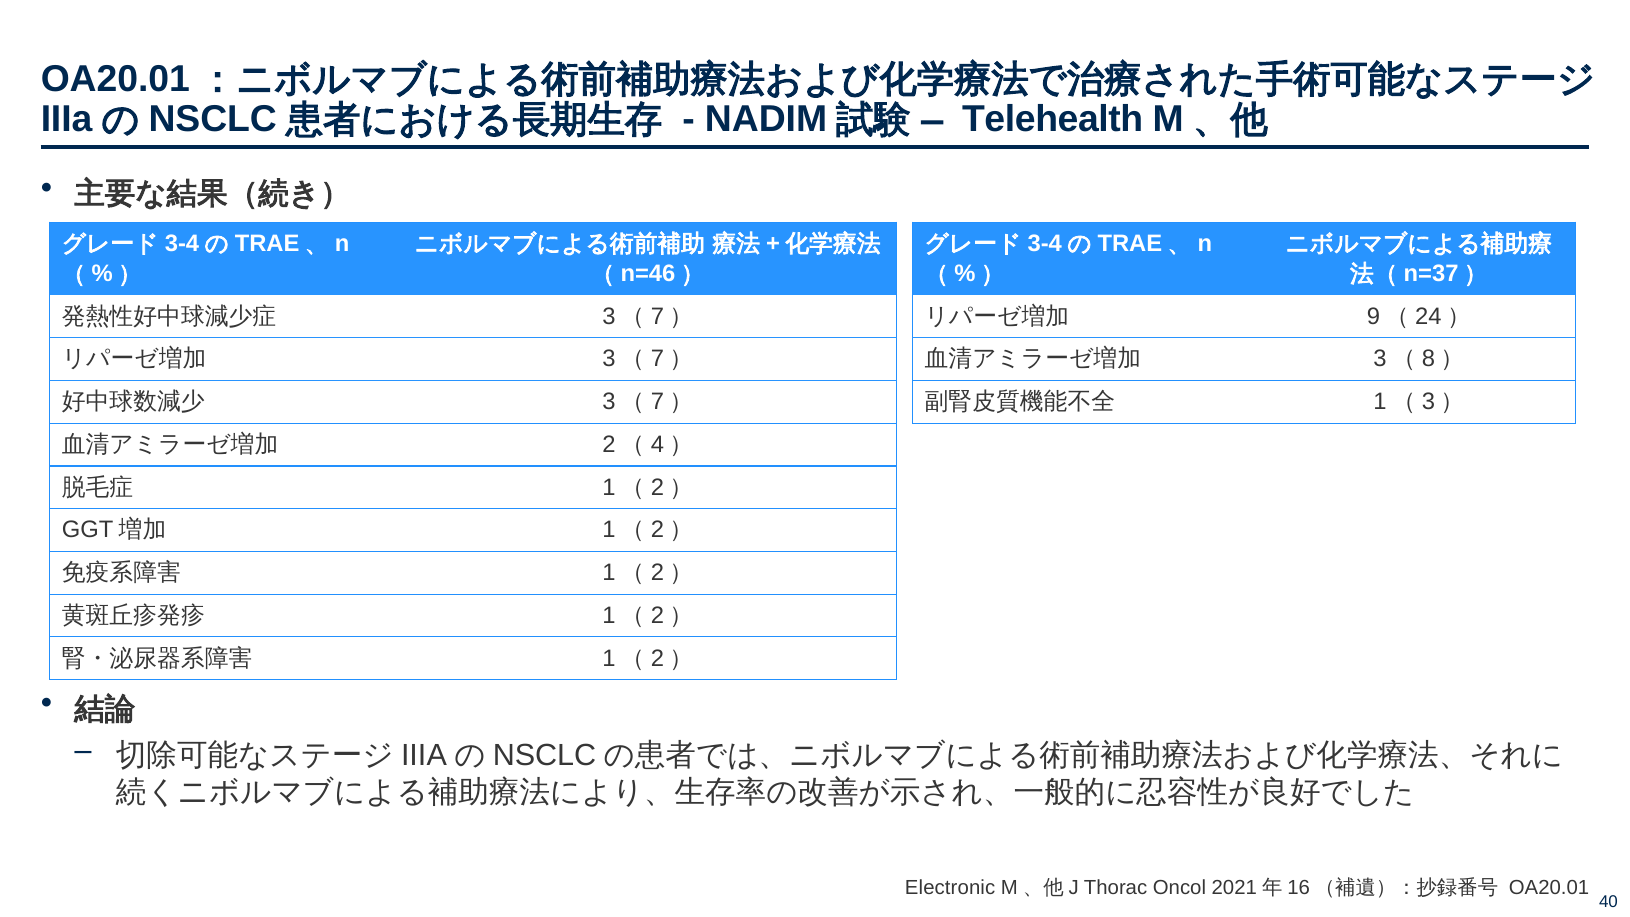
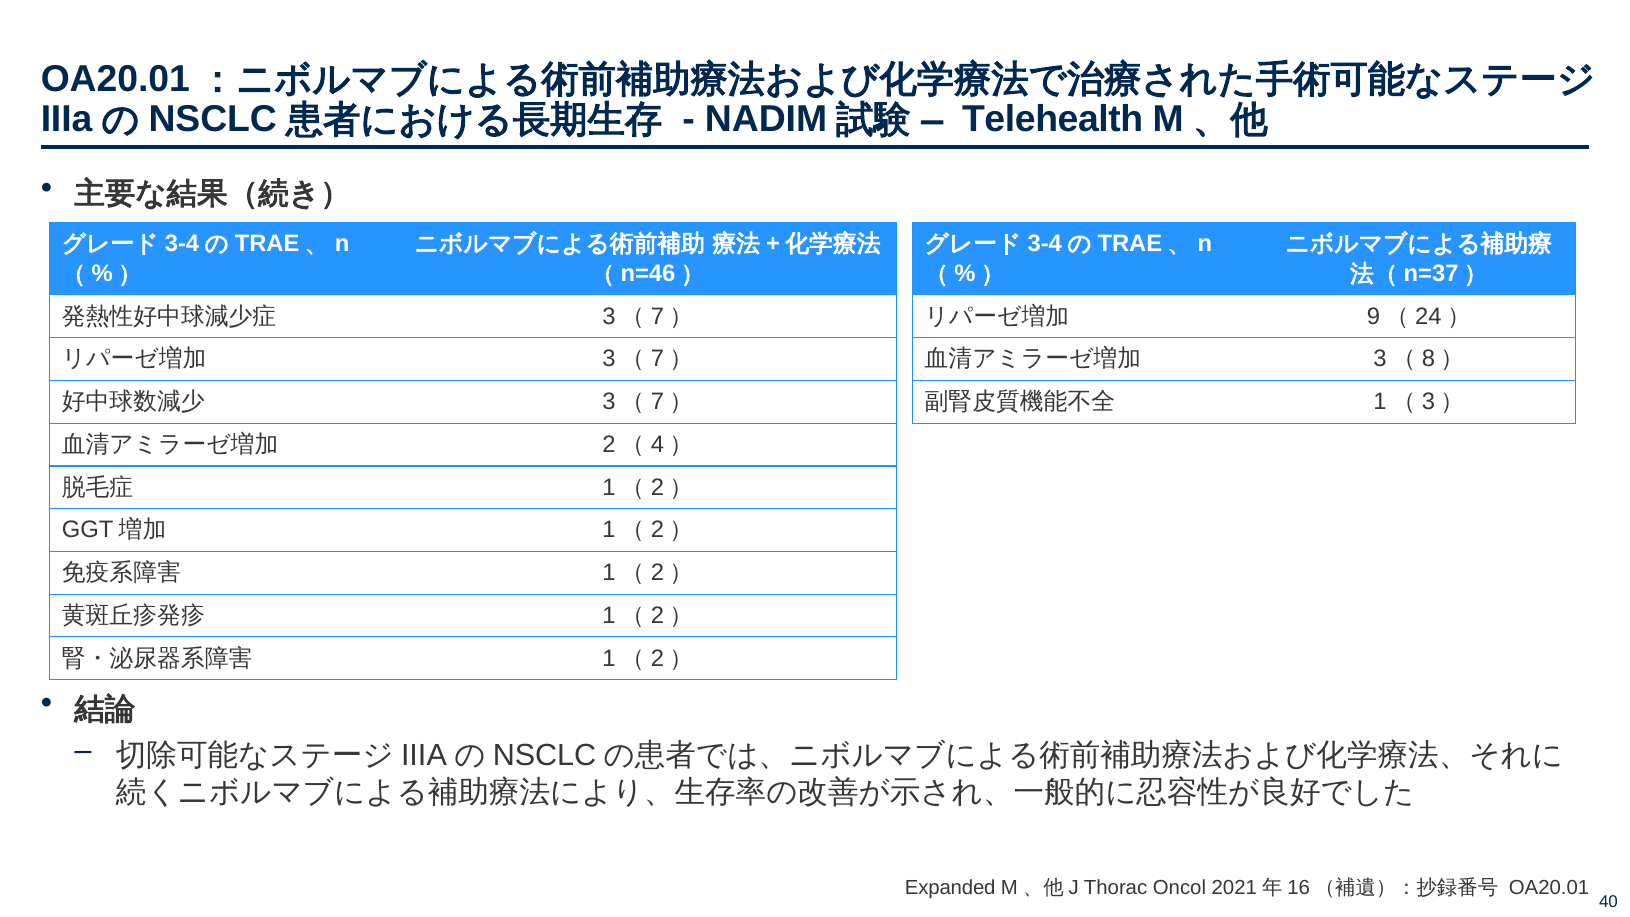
Electronic: Electronic -> Expanded
